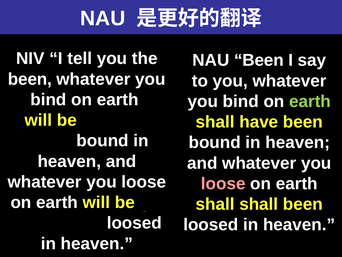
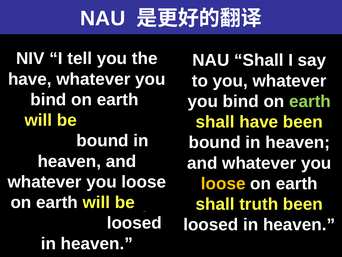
NAU Been: Been -> Shall
been at (30, 79): been -> have
loose at (223, 183) colour: pink -> yellow
shall shall: shall -> truth
